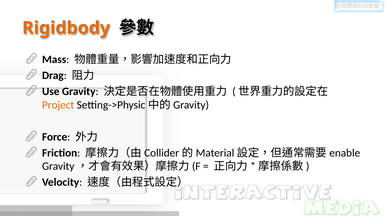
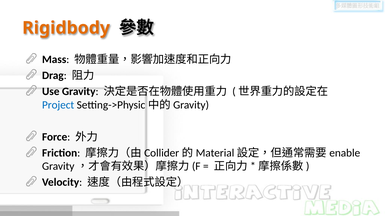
Project colour: orange -> blue
